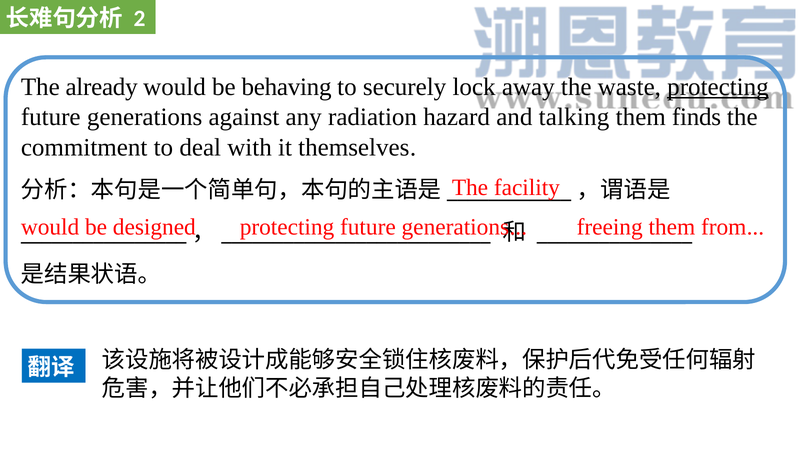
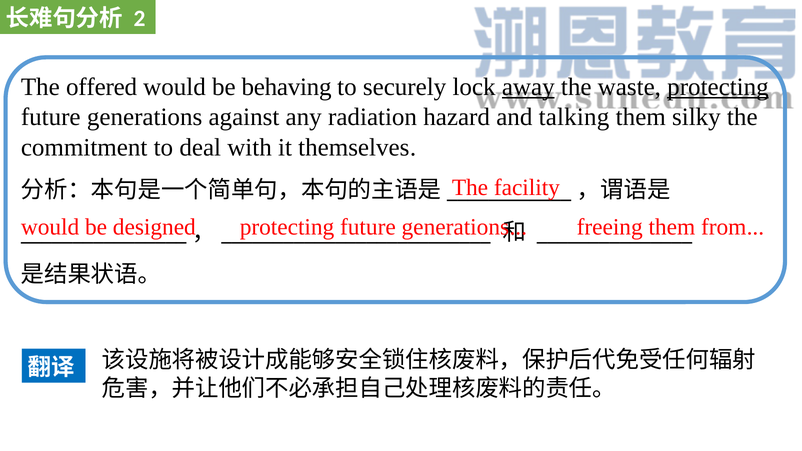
already: already -> offered
away underline: none -> present
finds: finds -> silky
